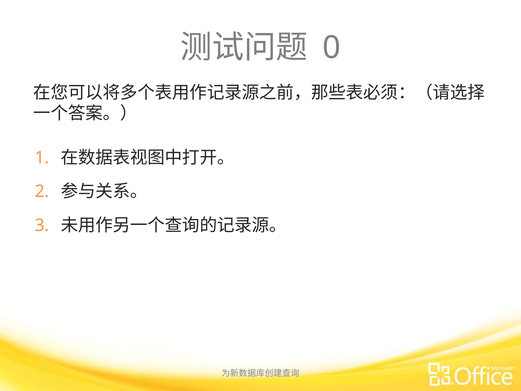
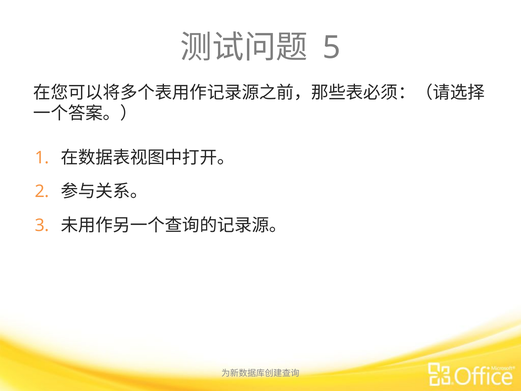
0: 0 -> 5
